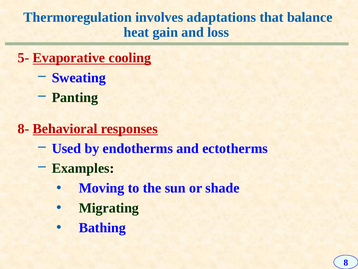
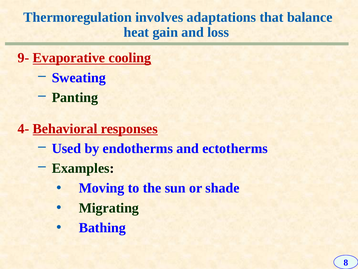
5-: 5- -> 9-
8-: 8- -> 4-
